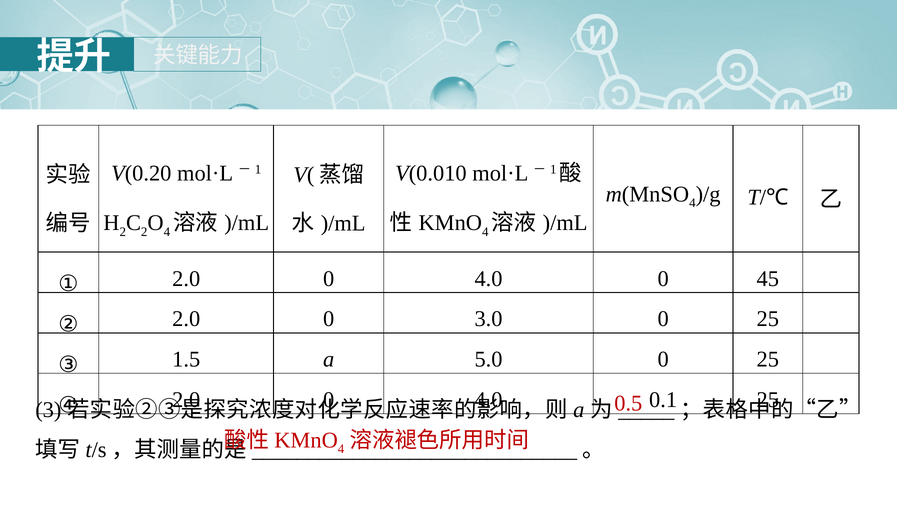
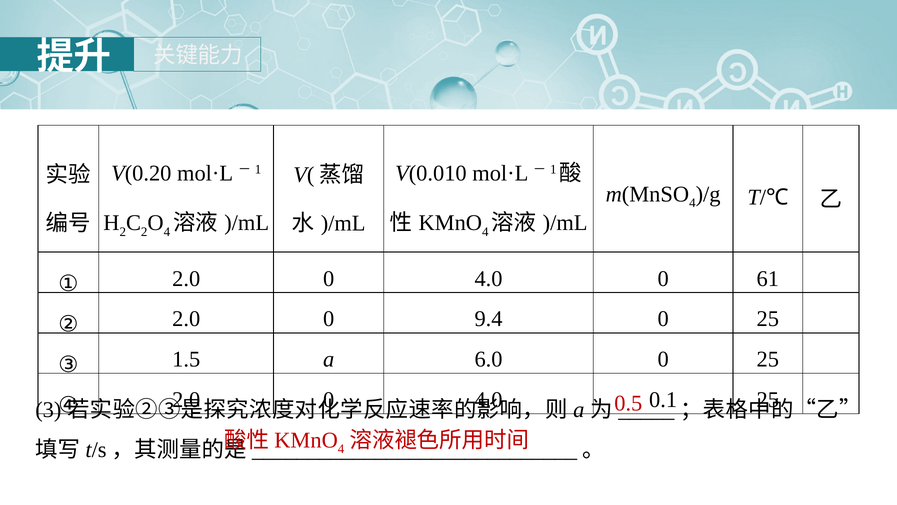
45: 45 -> 61
3.0: 3.0 -> 9.4
5.0: 5.0 -> 6.0
